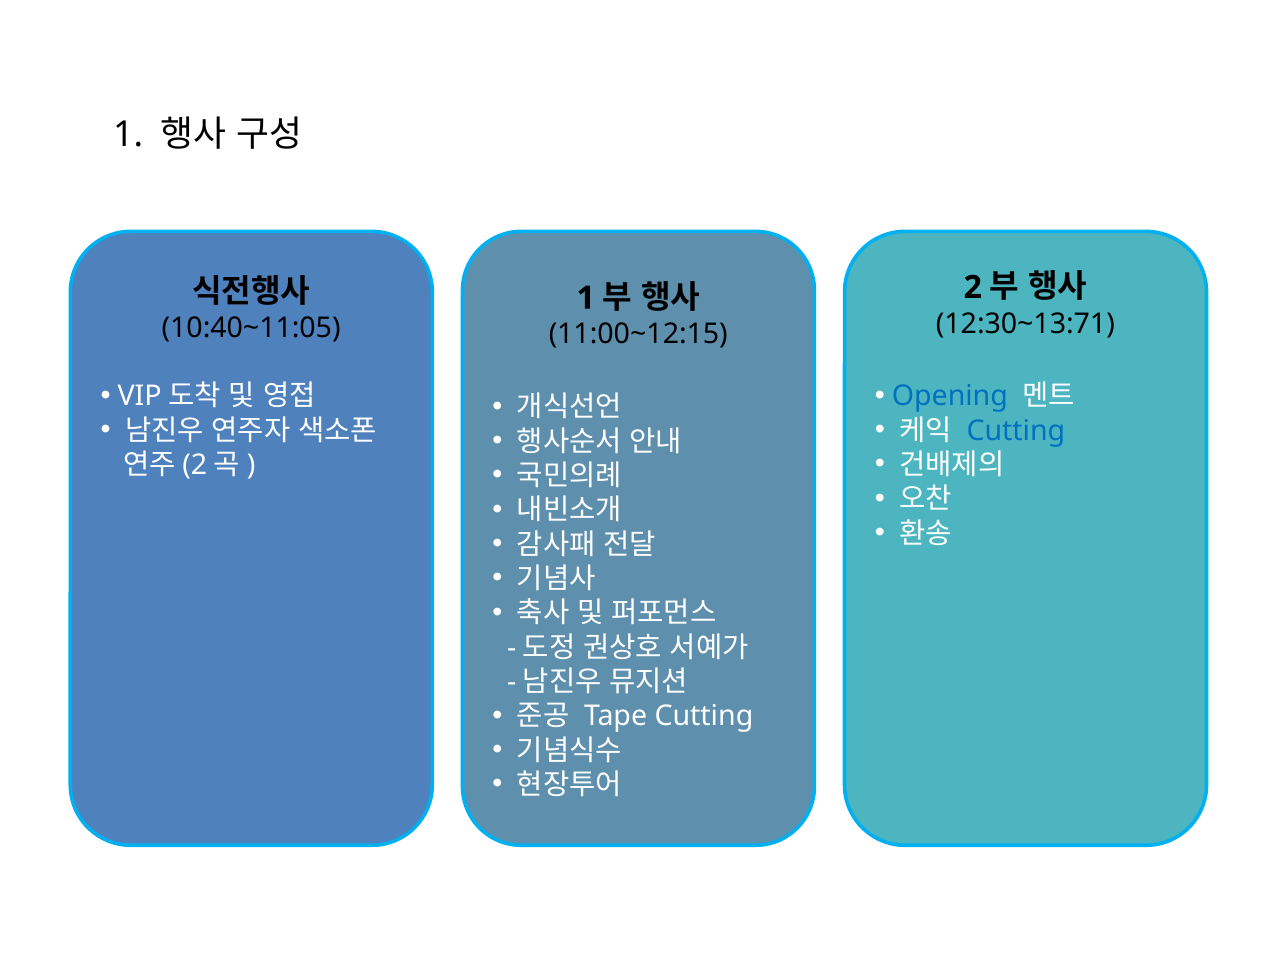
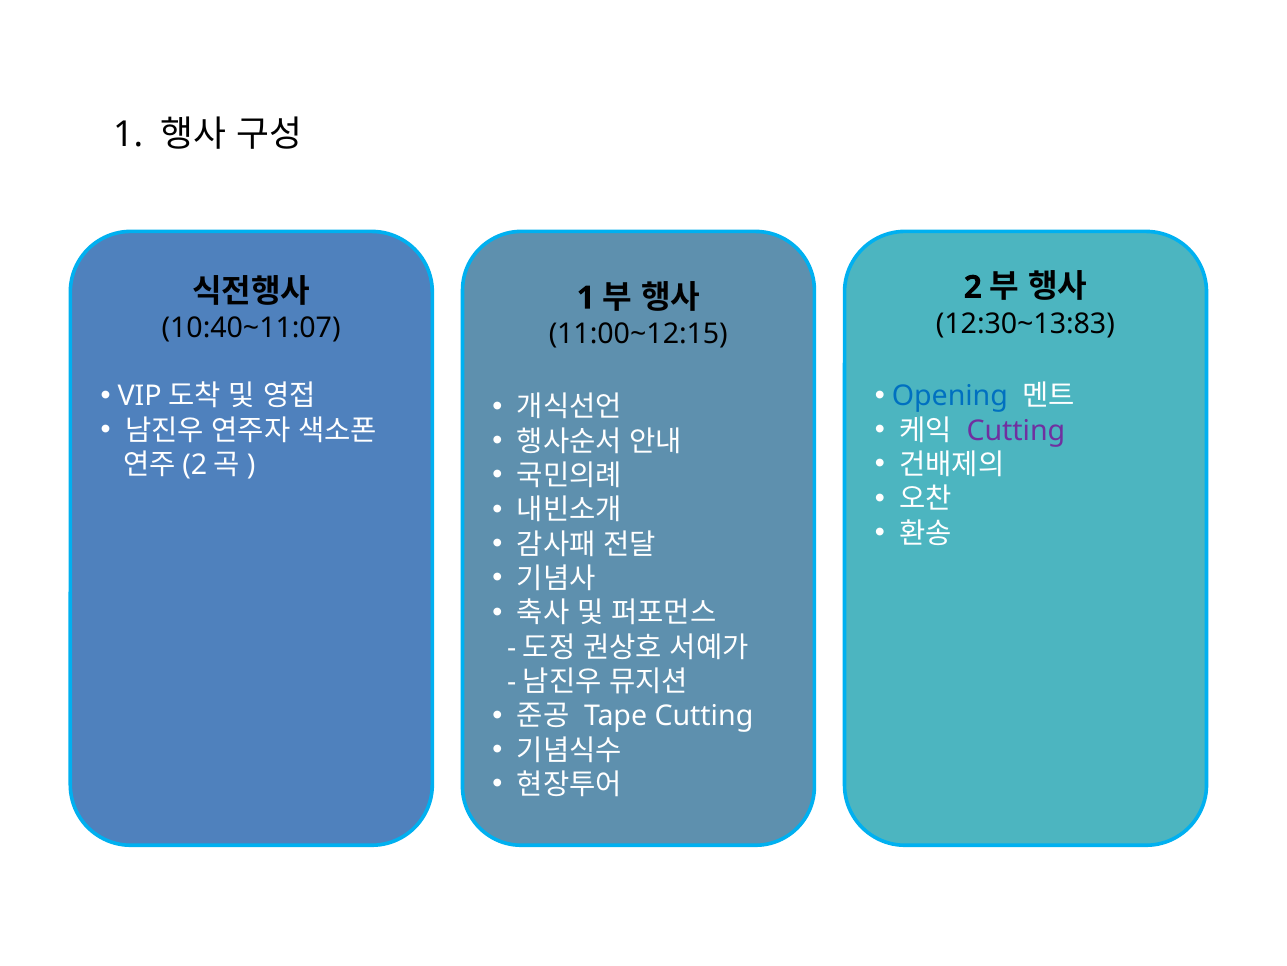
12:30~13:71: 12:30~13:71 -> 12:30~13:83
10:40~11:05: 10:40~11:05 -> 10:40~11:07
Cutting at (1016, 431) colour: blue -> purple
